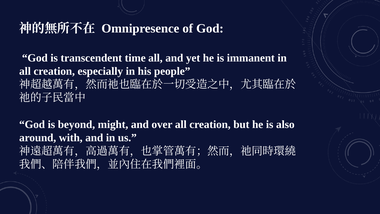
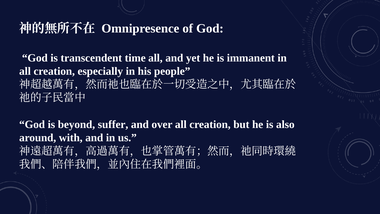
might: might -> suffer
